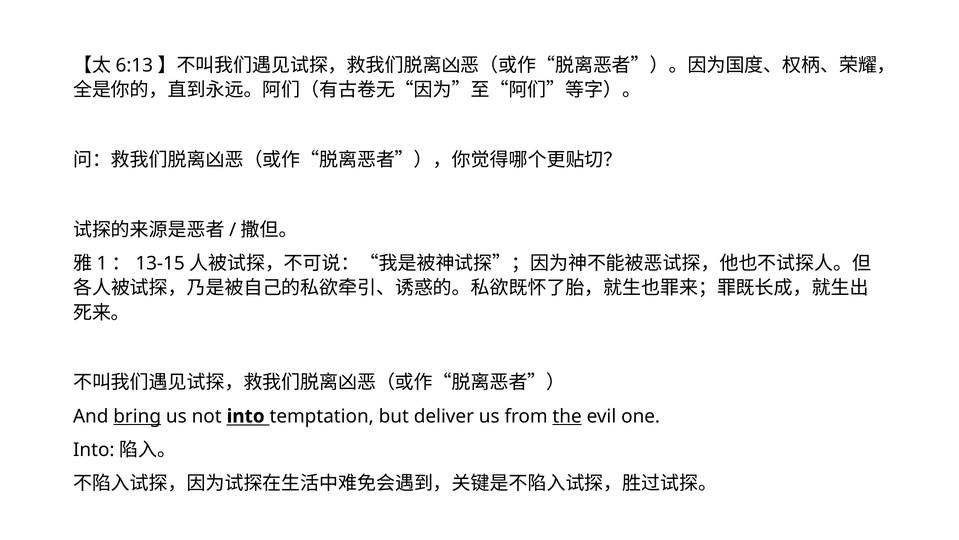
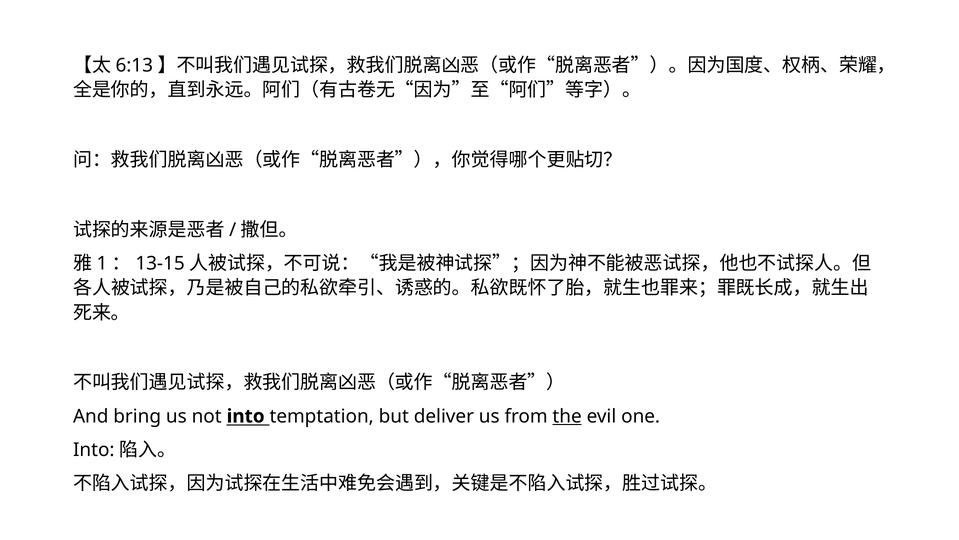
bring underline: present -> none
